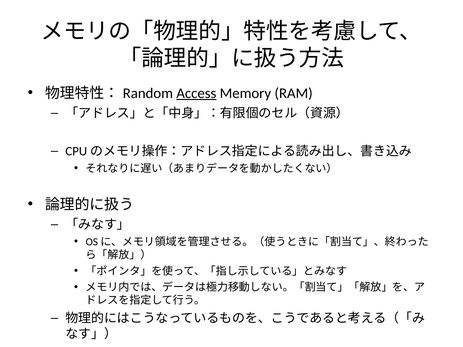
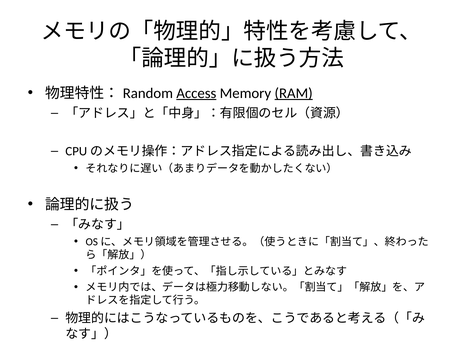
RAM underline: none -> present
